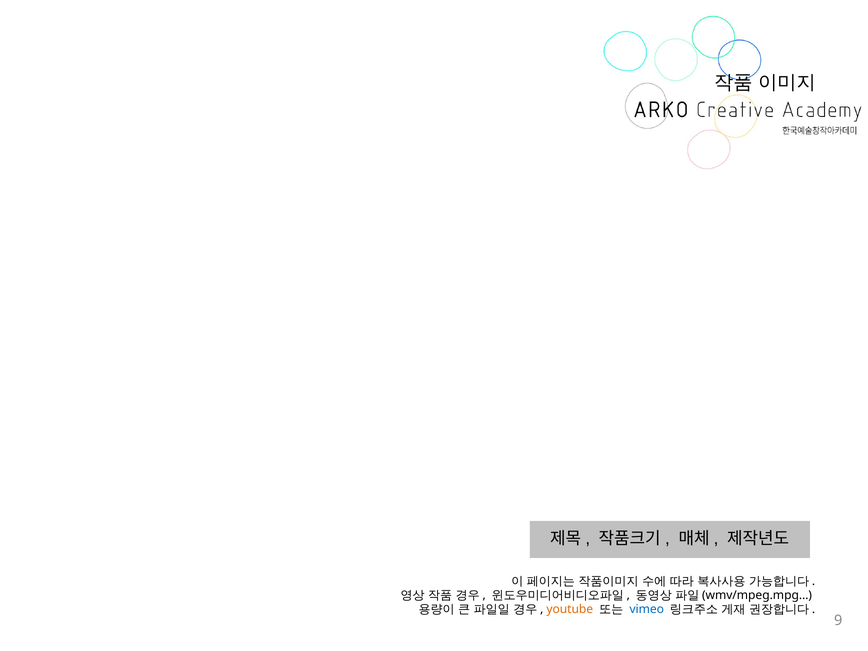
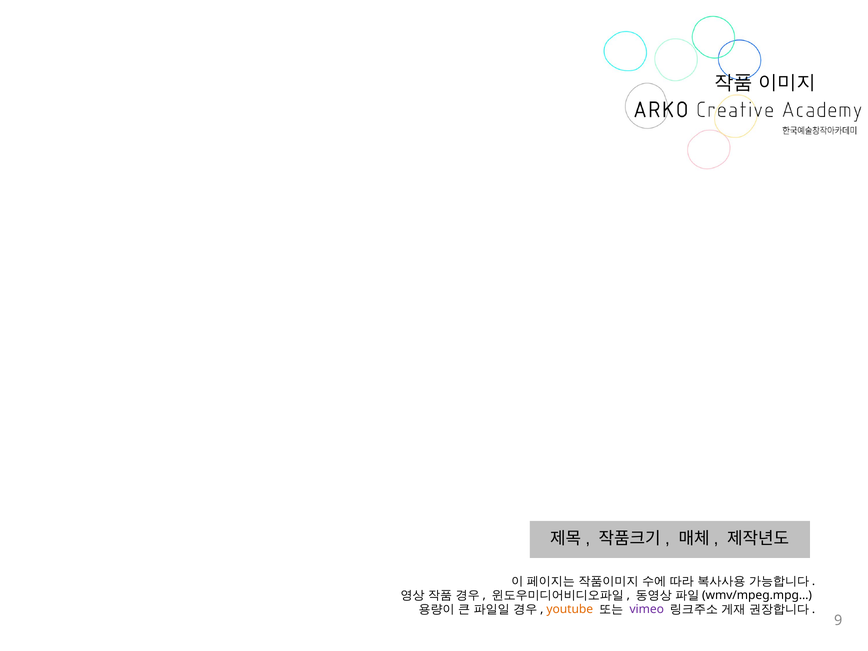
vimeo colour: blue -> purple
